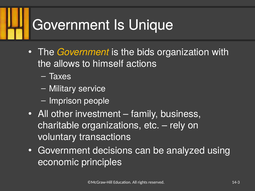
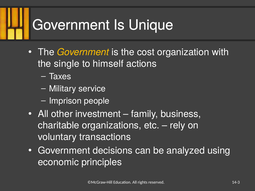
bids: bids -> cost
allows: allows -> single
